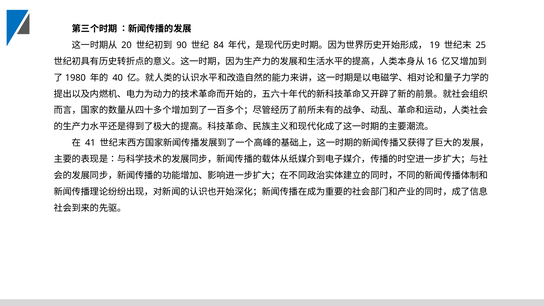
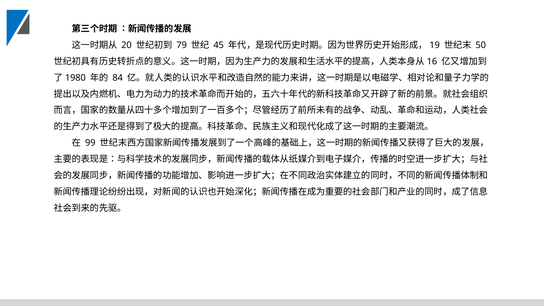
90: 90 -> 79
84: 84 -> 45
25: 25 -> 50
40: 40 -> 84
41: 41 -> 99
